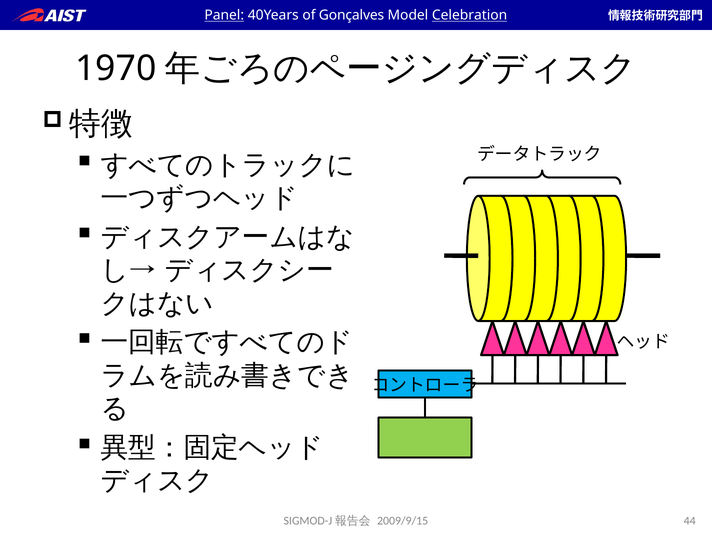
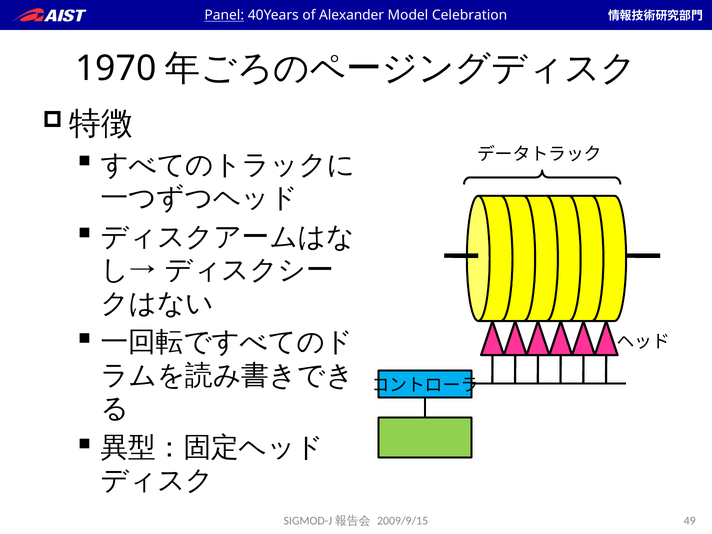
Gonçalves: Gonçalves -> Alexander
Celebration underline: present -> none
44: 44 -> 49
